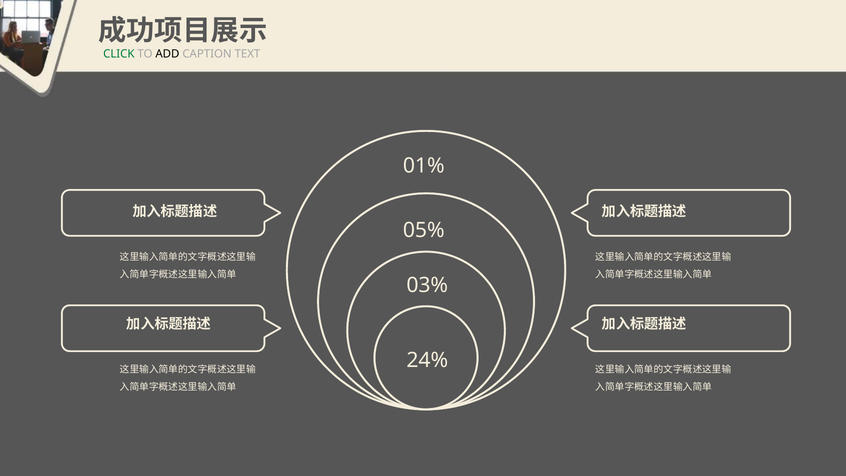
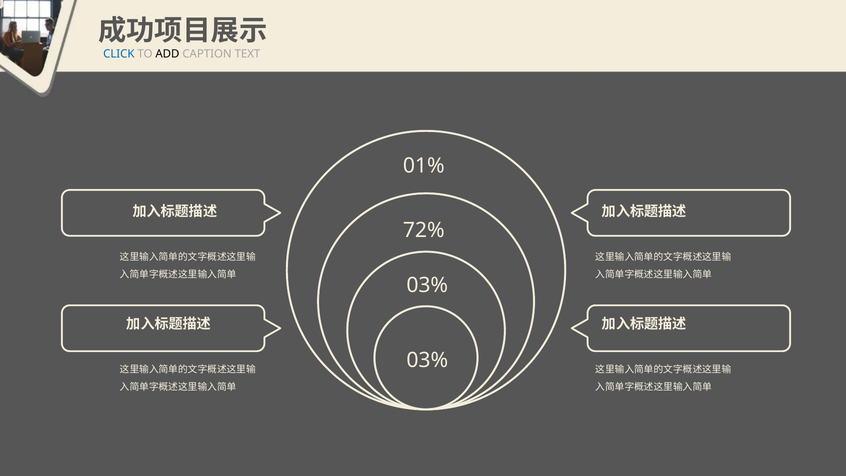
CLICK colour: green -> blue
05%: 05% -> 72%
24% at (427, 360): 24% -> 03%
